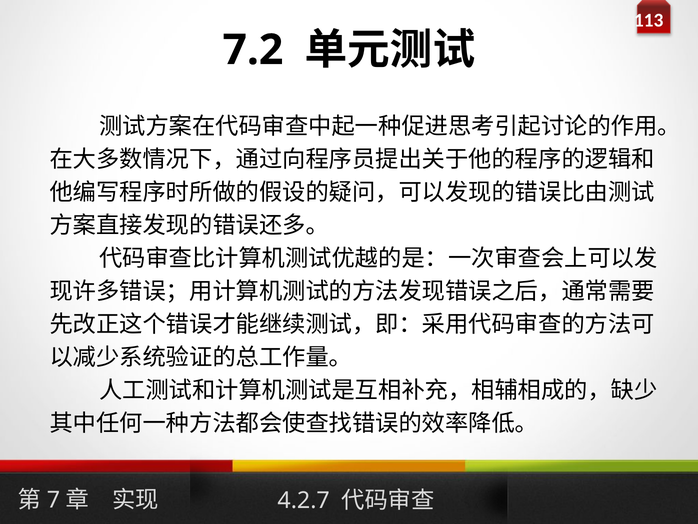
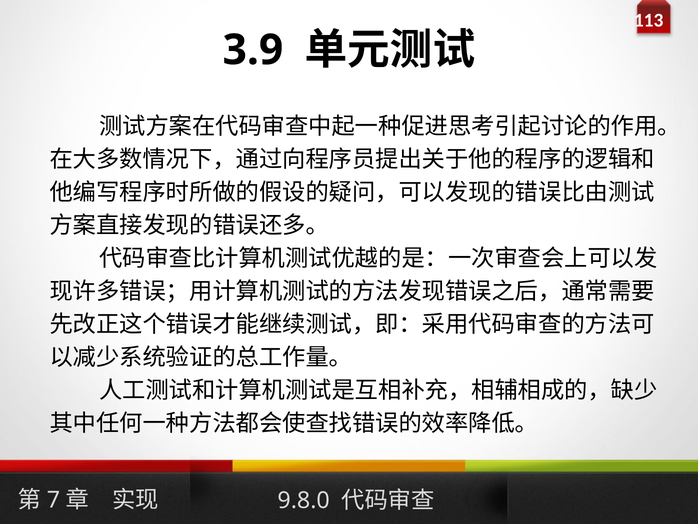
7.2: 7.2 -> 3.9
4.2.7: 4.2.7 -> 9.8.0
